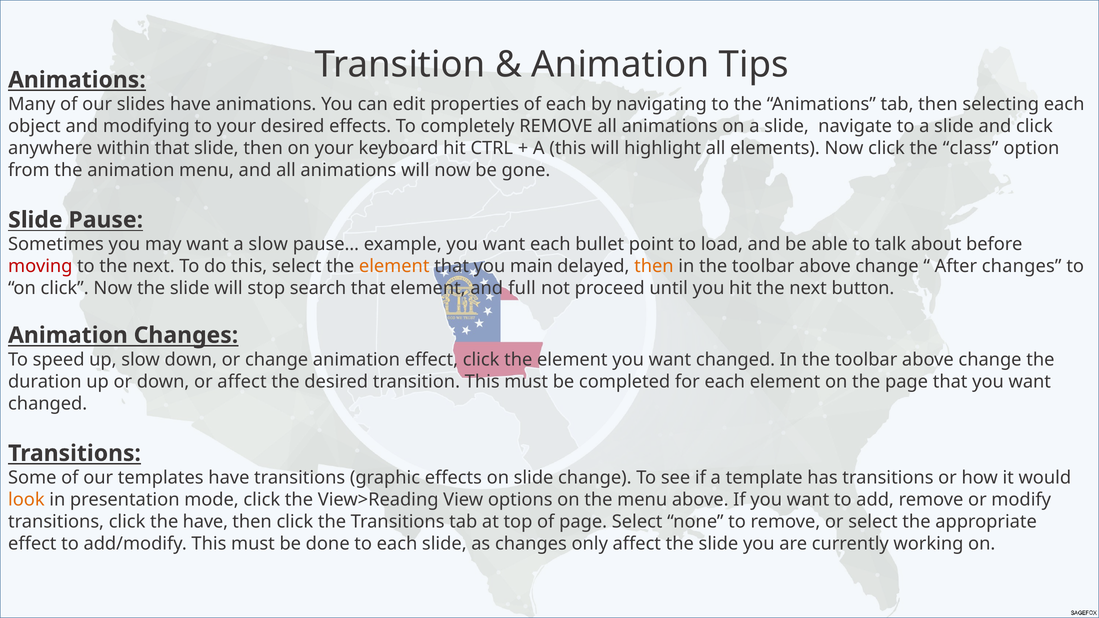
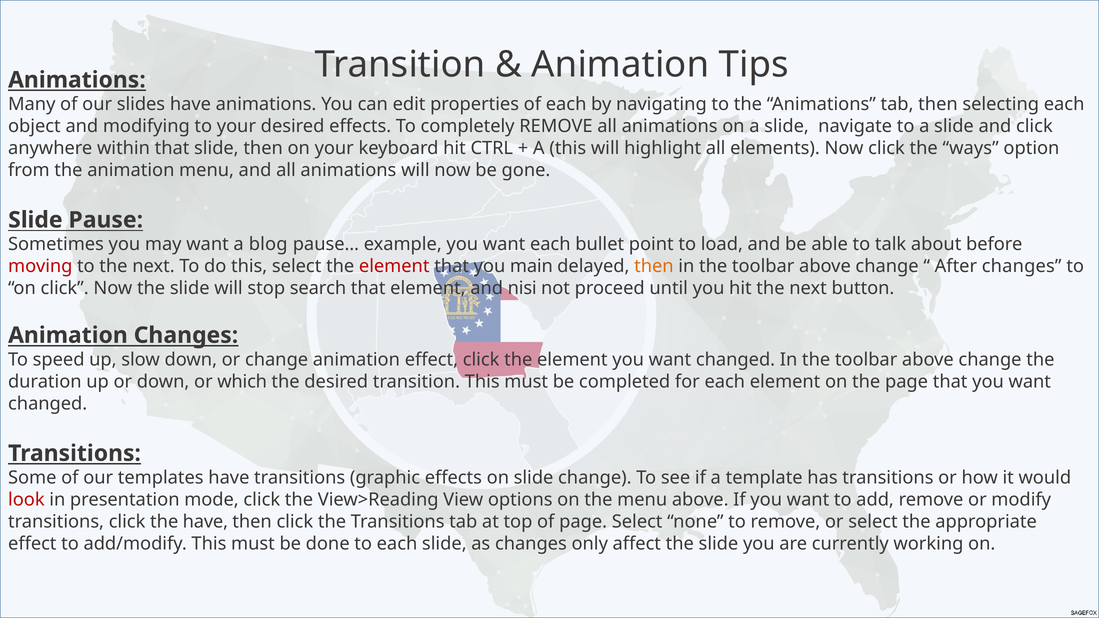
class: class -> ways
a slow: slow -> blog
element at (394, 266) colour: orange -> red
full: full -> nisi
or affect: affect -> which
look colour: orange -> red
